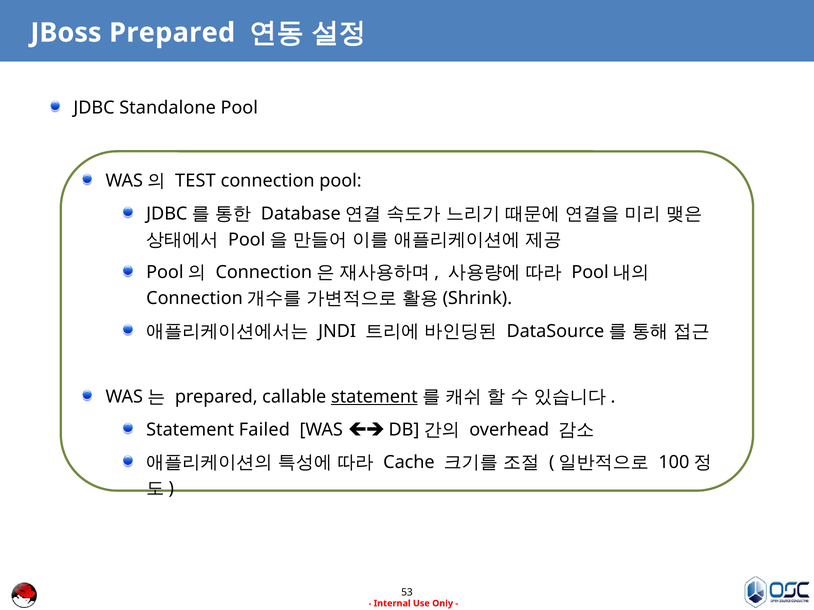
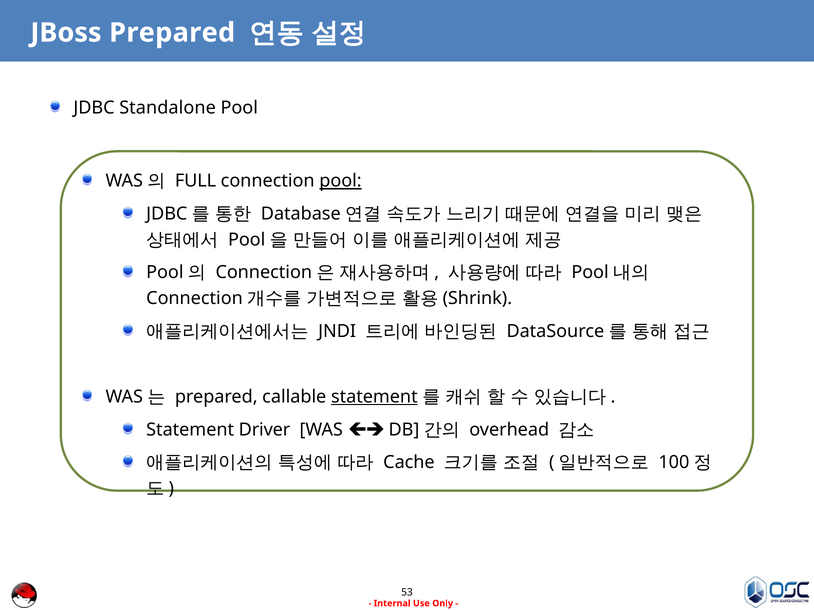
TEST: TEST -> FULL
pool at (340, 181) underline: none -> present
Failed: Failed -> Driver
